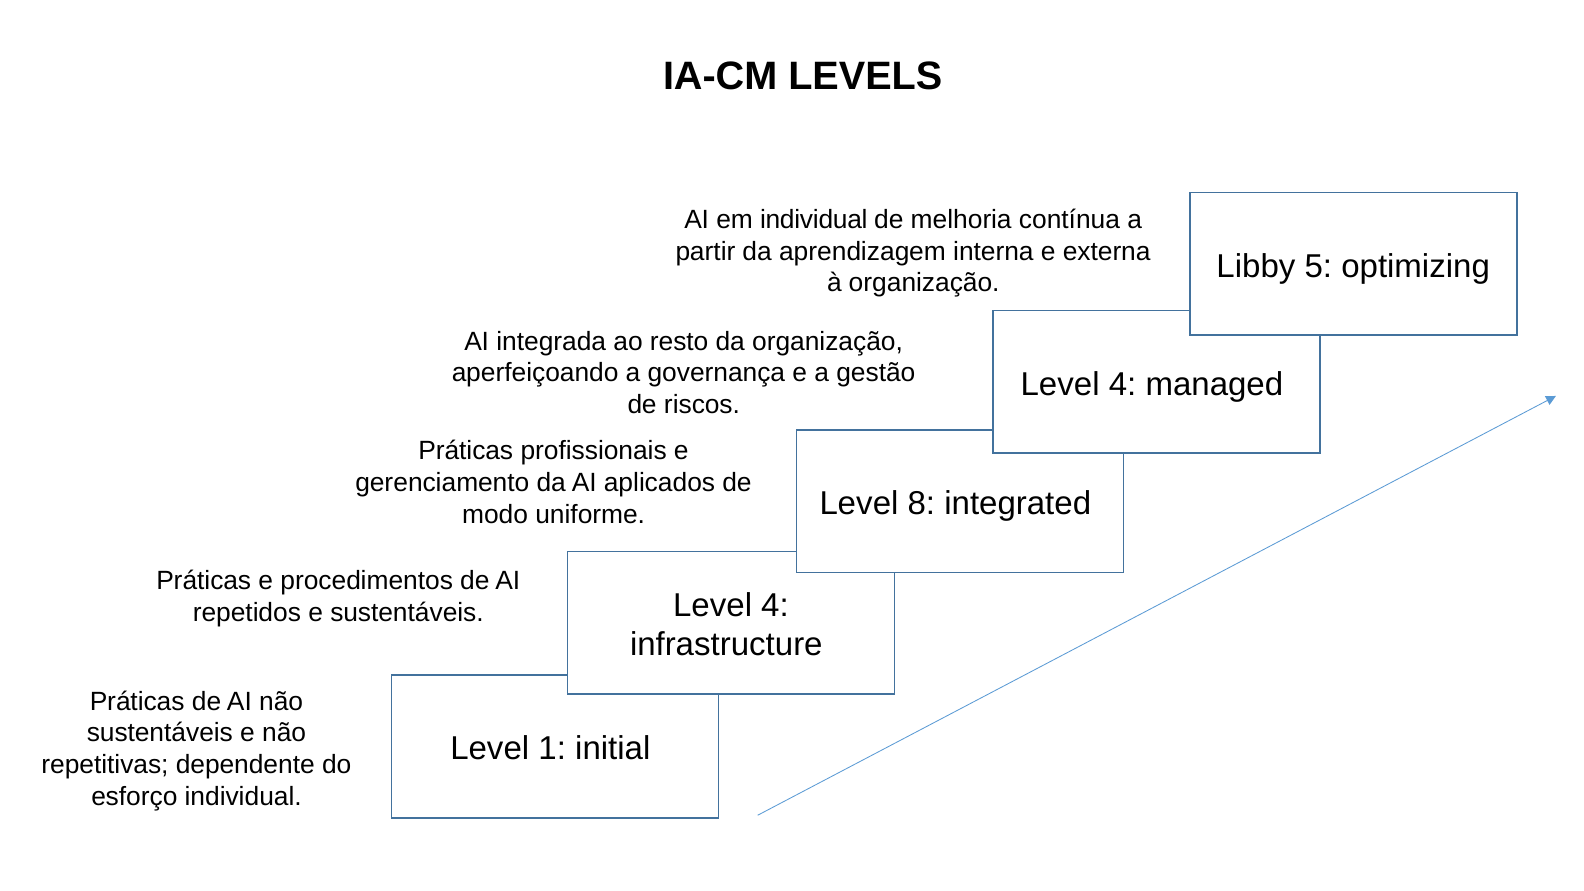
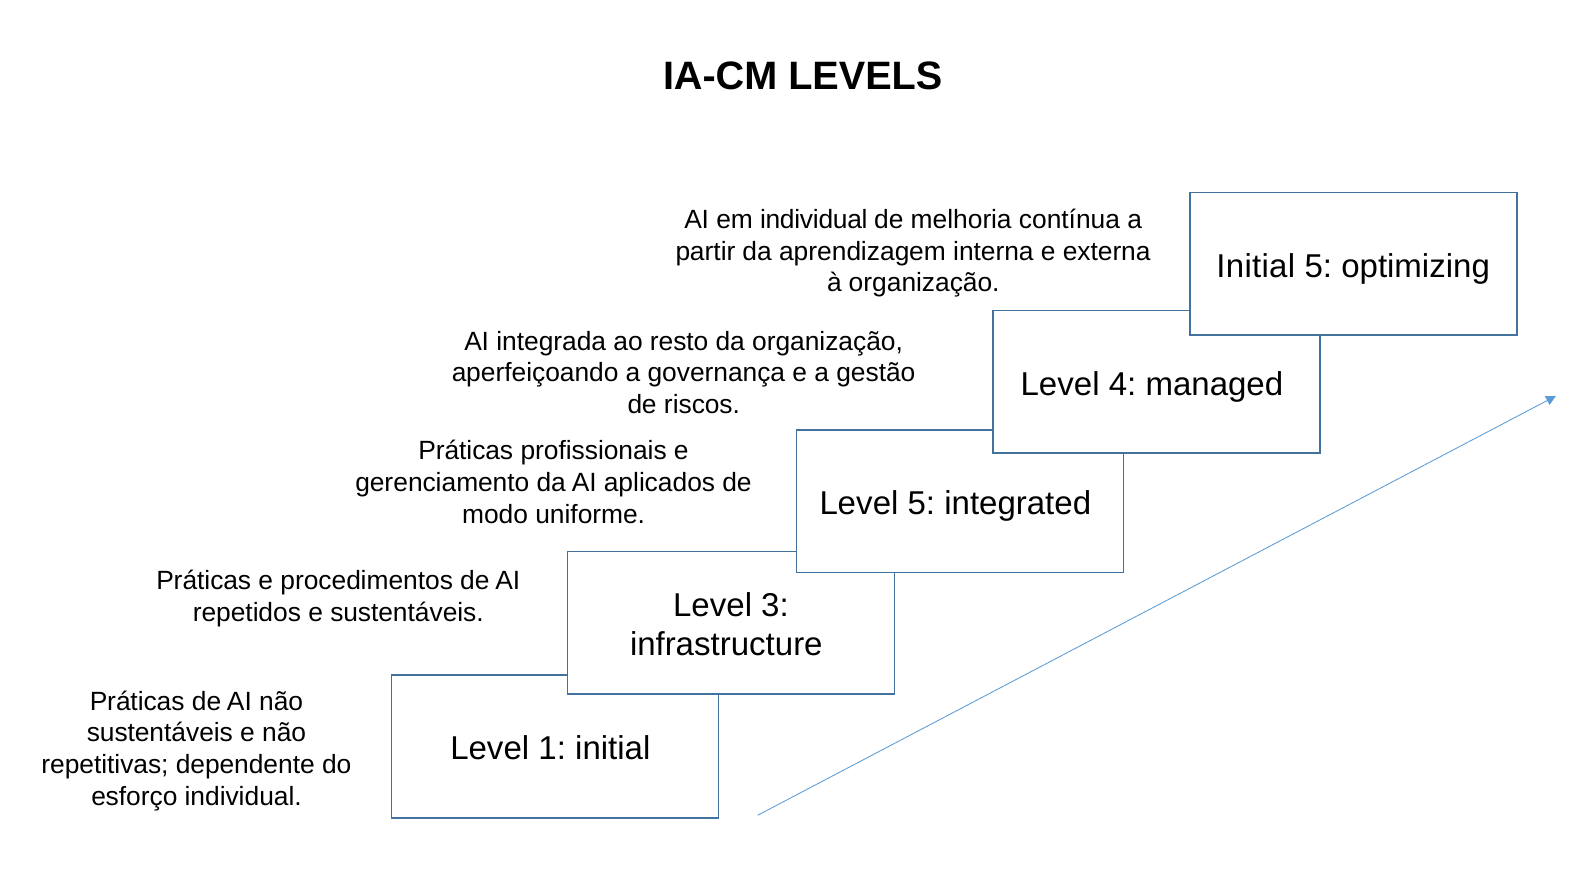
Libby at (1256, 266): Libby -> Initial
Level 8: 8 -> 5
4 at (775, 605): 4 -> 3
